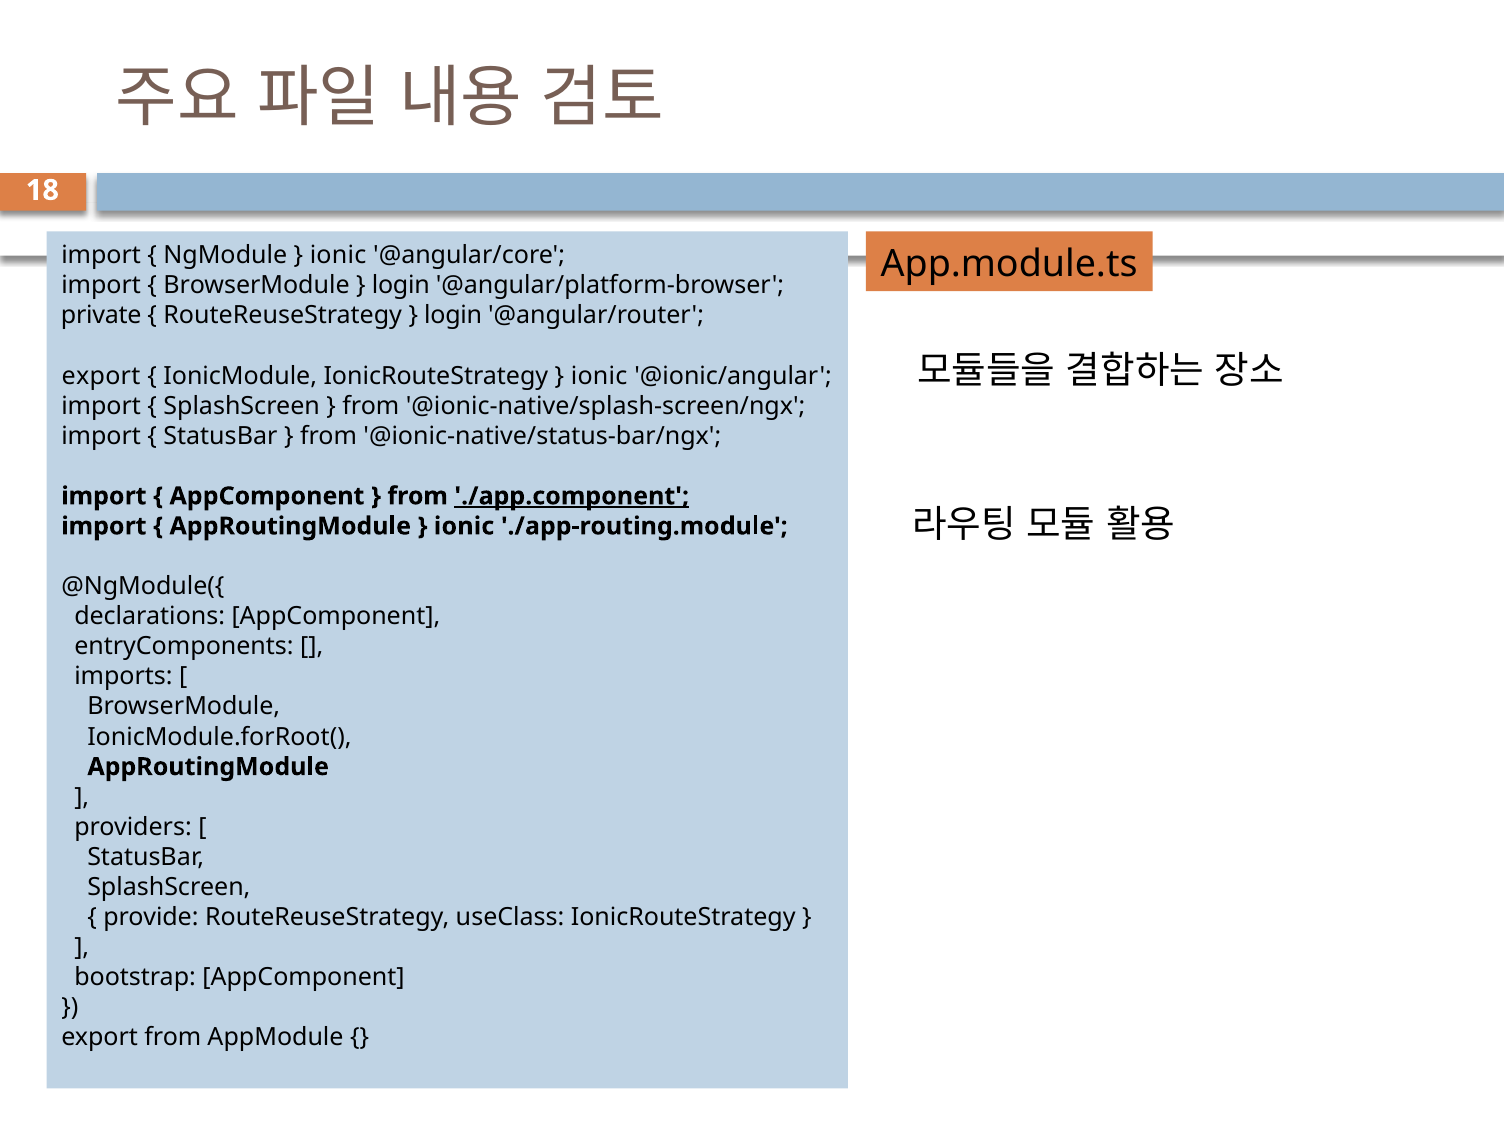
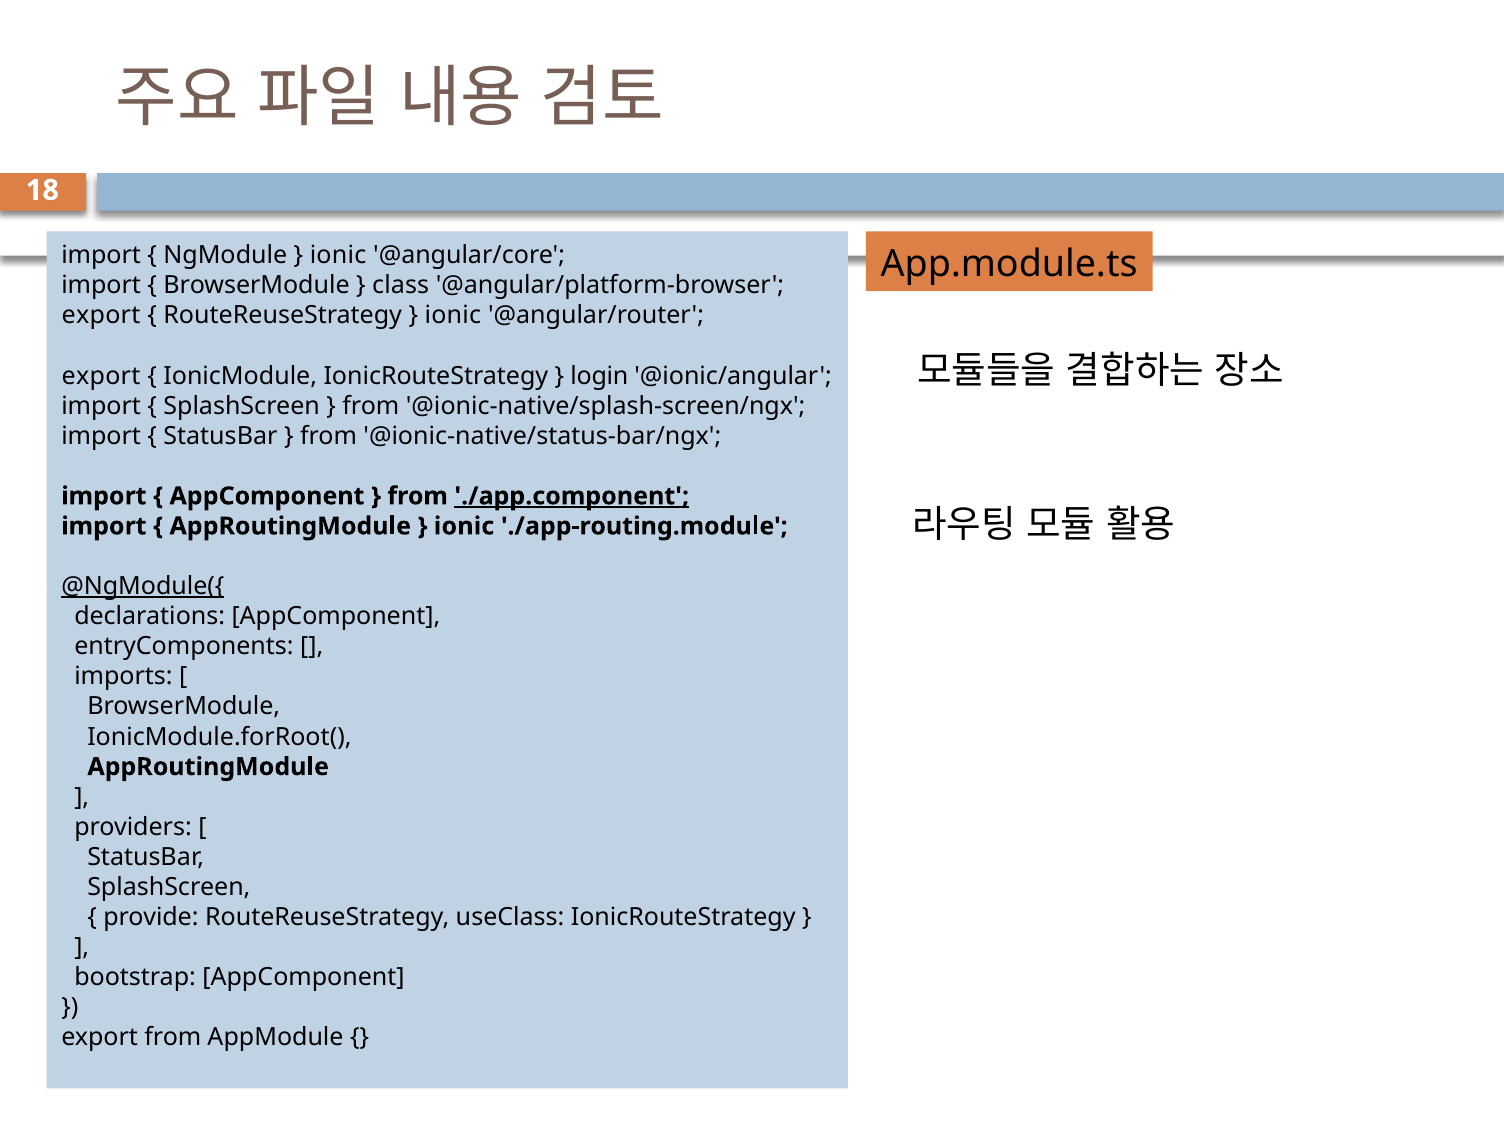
login at (401, 286): login -> class
private at (101, 316): private -> export
login at (453, 316): login -> ionic
ionic at (599, 376): ionic -> login
@NgModule({ underline: none -> present
